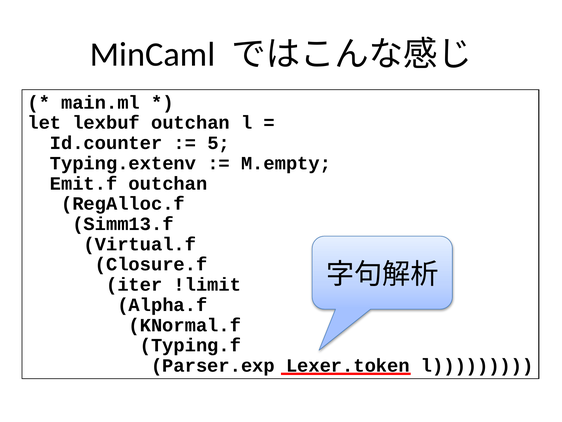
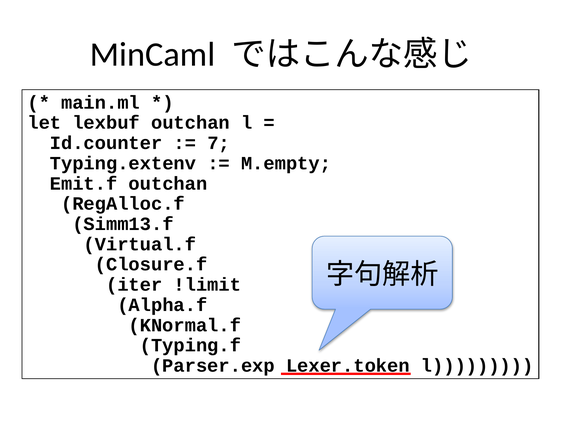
5: 5 -> 7
